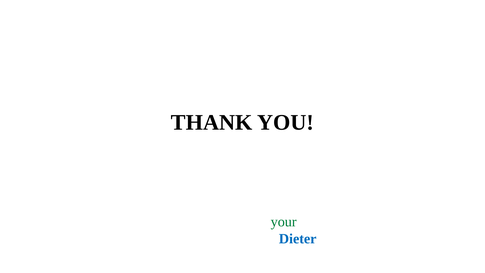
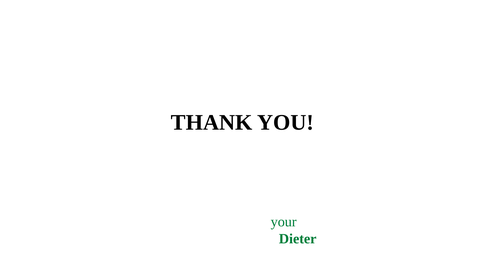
Dieter colour: blue -> green
